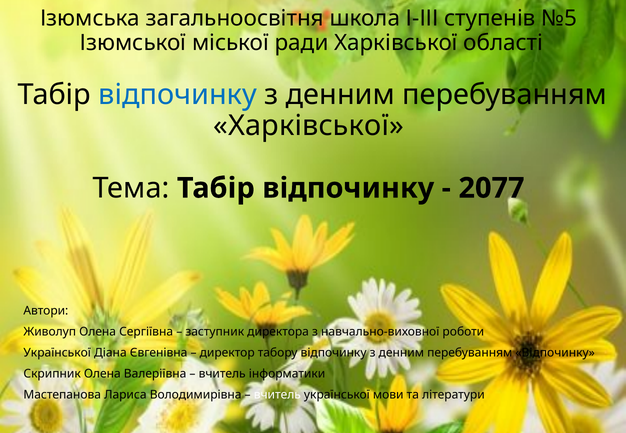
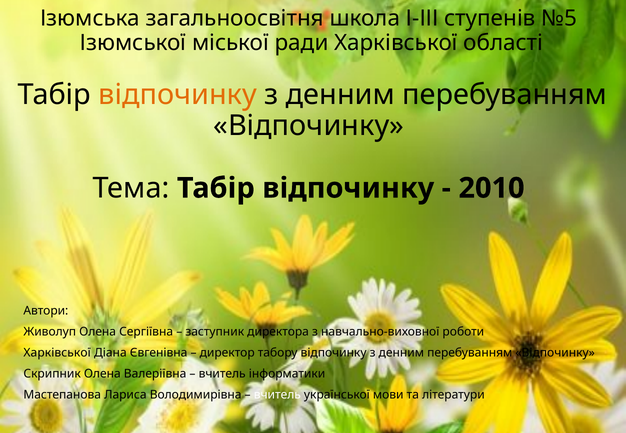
відпочинку at (178, 95) colour: blue -> orange
Харківської at (309, 126): Харківської -> Відпочинку
2077: 2077 -> 2010
Української at (57, 353): Української -> Харківської
